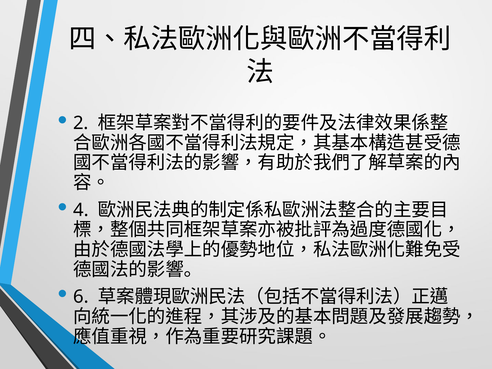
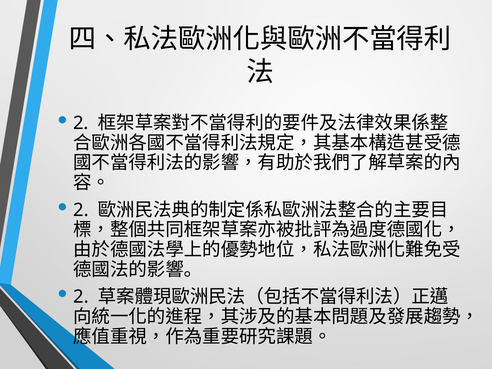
4 at (81, 210): 4 -> 2
6 at (81, 297): 6 -> 2
